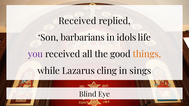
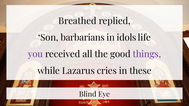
Received at (77, 21): Received -> Breathed
things colour: orange -> purple
cling: cling -> cries
sings: sings -> these
